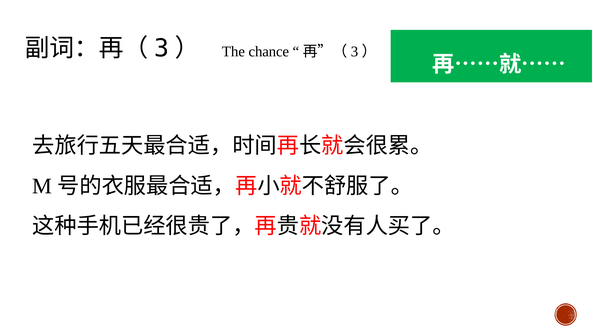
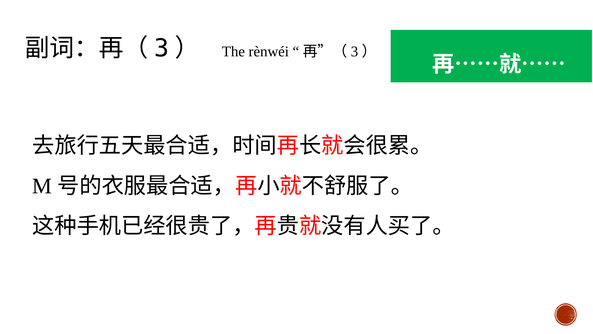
chance: chance -> rènwéi
